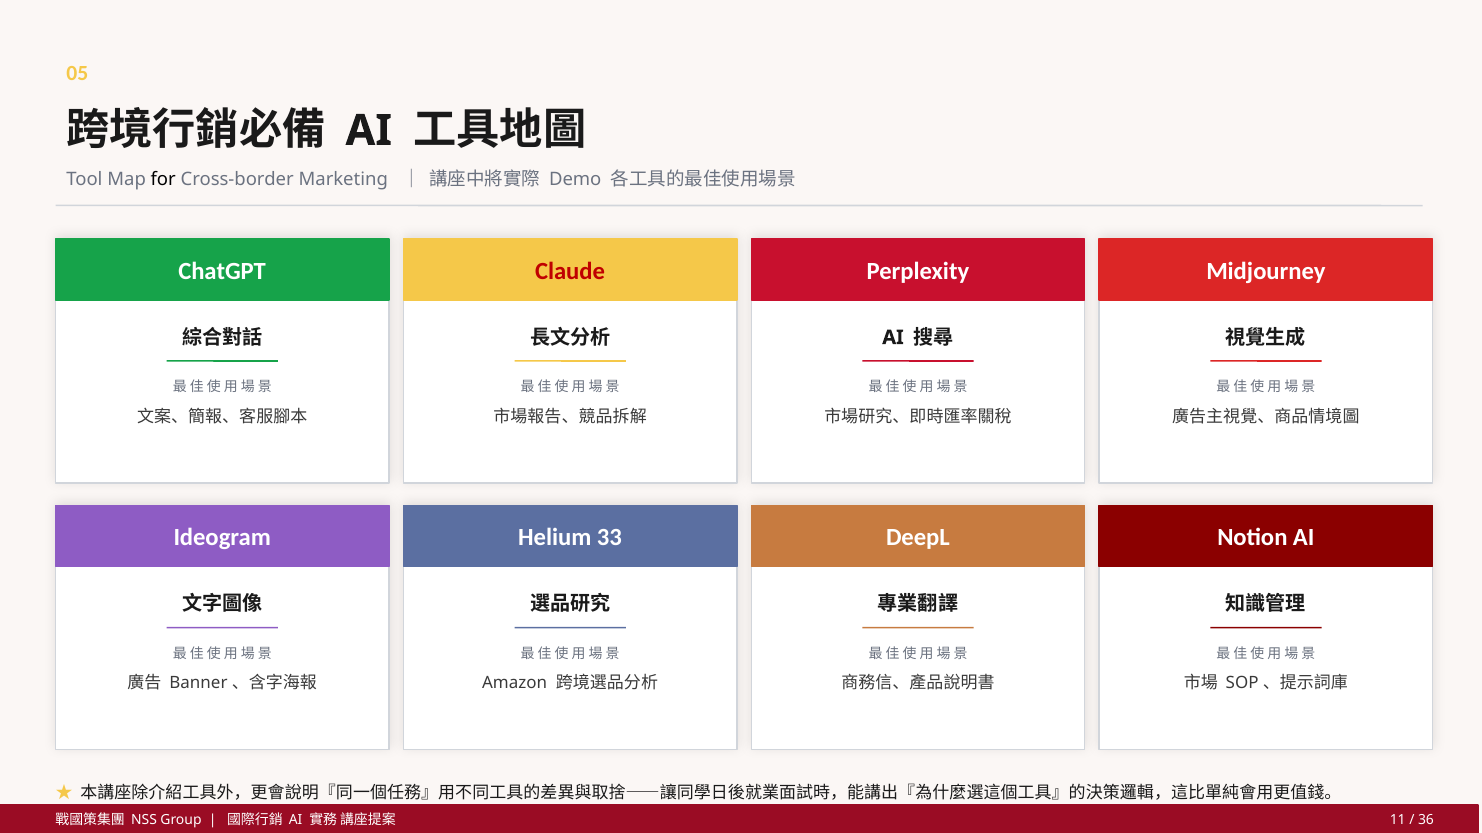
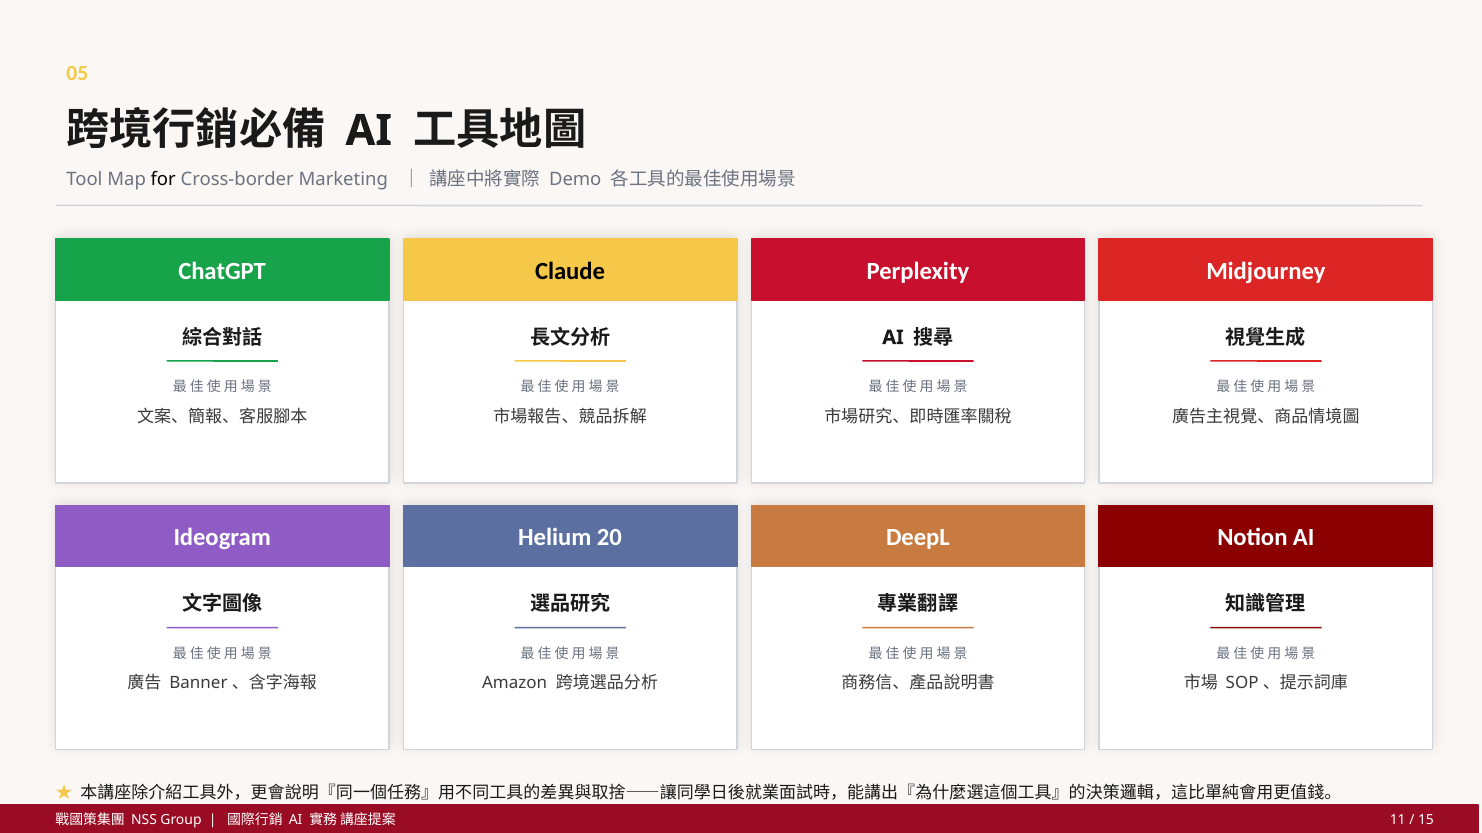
Claude colour: red -> black
33: 33 -> 20
36: 36 -> 15
